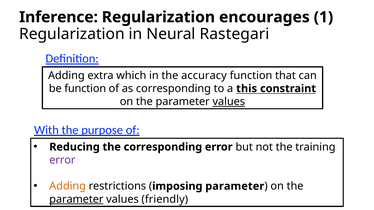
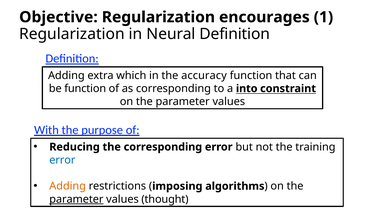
Inference: Inference -> Objective
Neural Rastegari: Rastegari -> Definition
this: this -> into
values at (229, 102) underline: present -> none
error at (62, 160) colour: purple -> blue
imposing parameter: parameter -> algorithms
friendly: friendly -> thought
